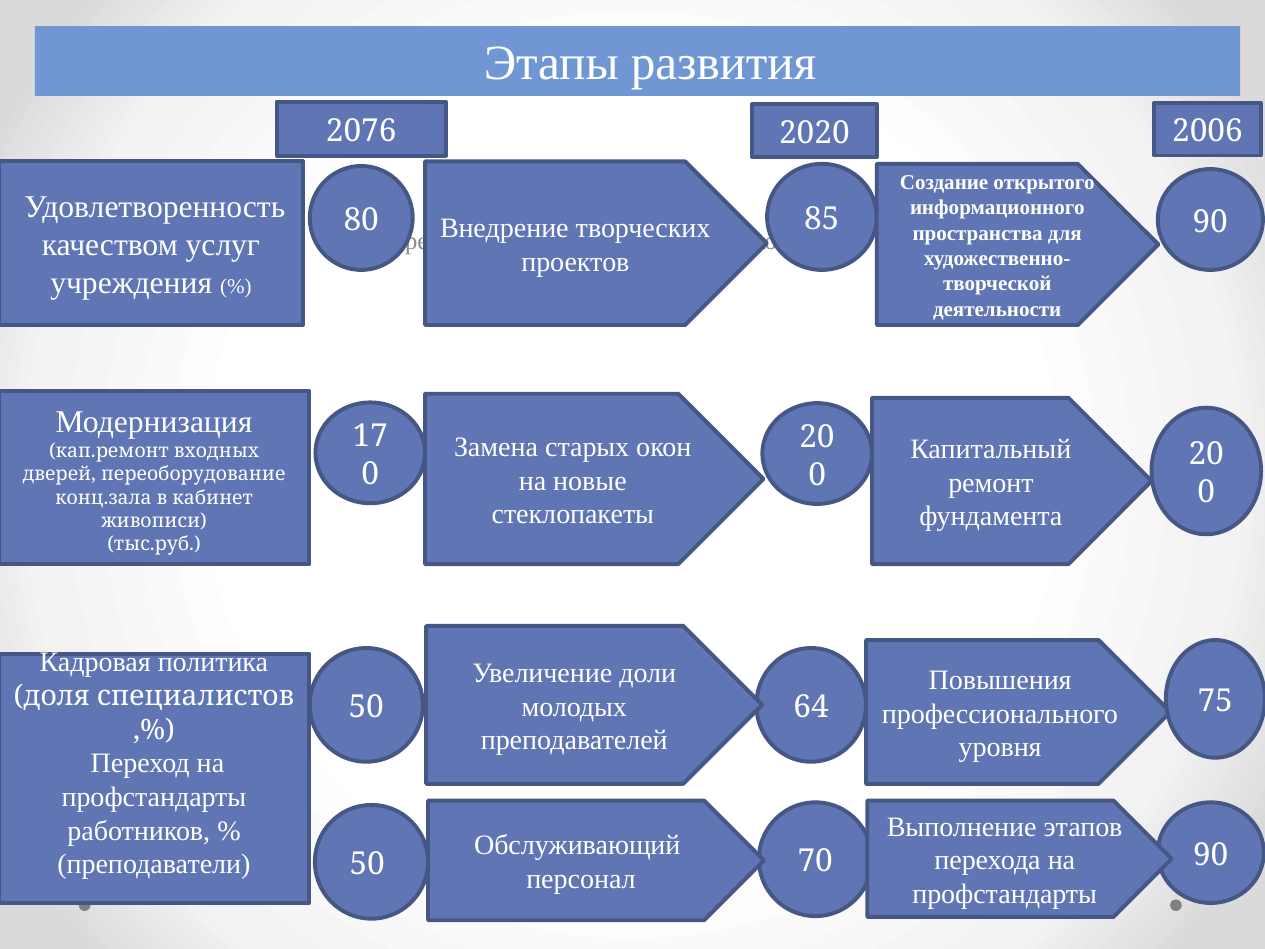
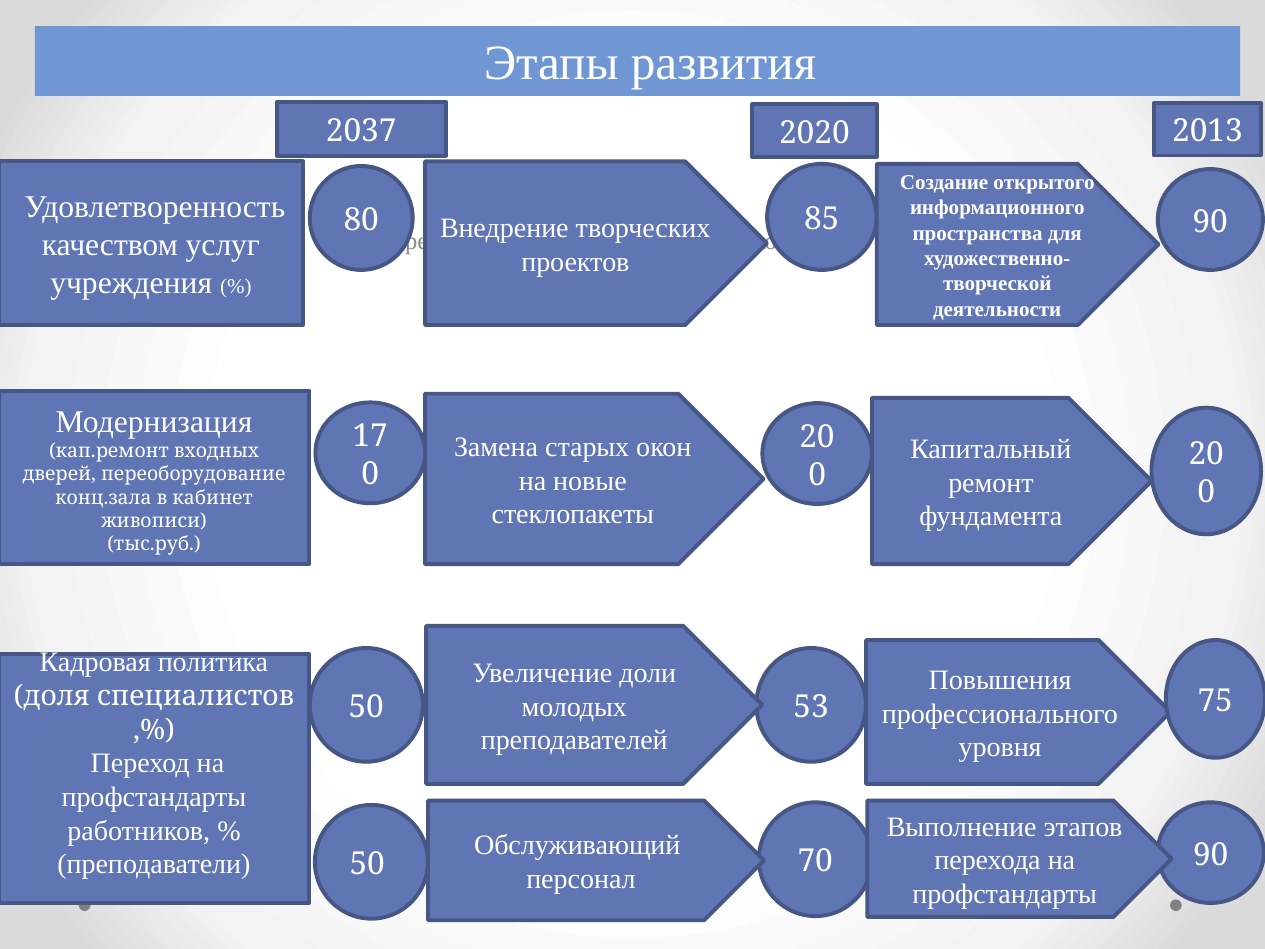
2076: 2076 -> 2037
2006: 2006 -> 2013
64: 64 -> 53
